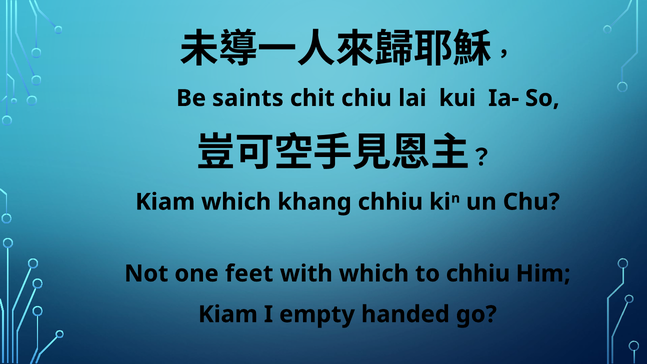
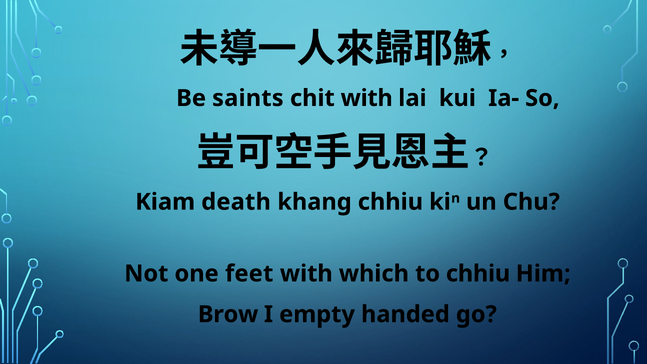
chit chiu: chiu -> with
Kiam which: which -> death
Kiam at (228, 314): Kiam -> Brow
